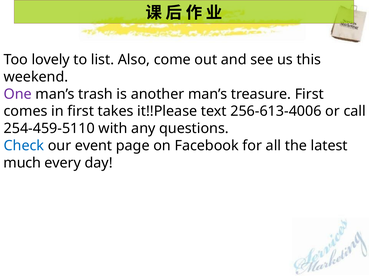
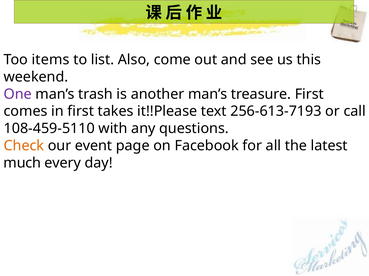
lovely: lovely -> items
256-613-4006: 256-613-4006 -> 256-613-7193
254-459-5110: 254-459-5110 -> 108-459-5110
Check colour: blue -> orange
